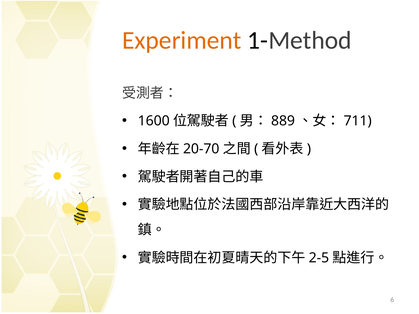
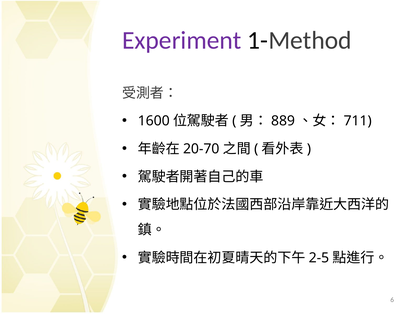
Experiment colour: orange -> purple
